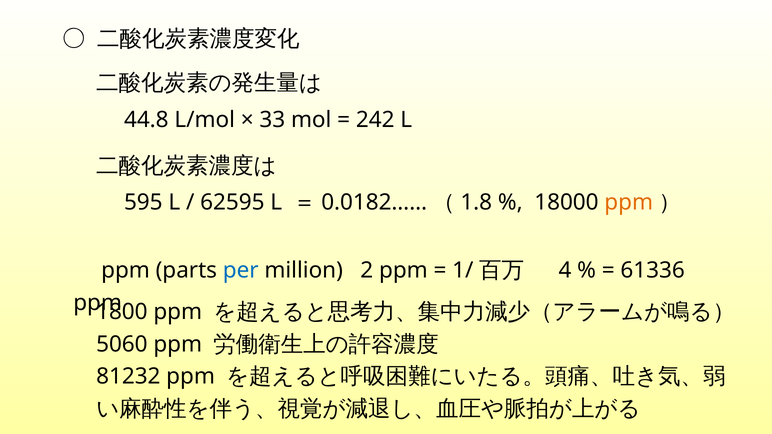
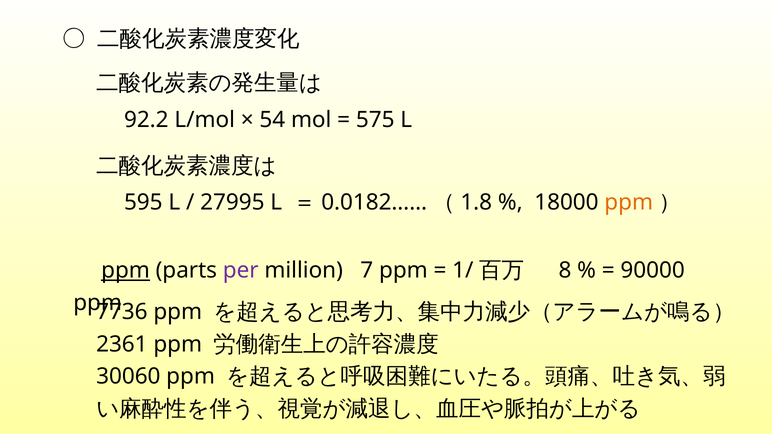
44.8: 44.8 -> 92.2
33: 33 -> 54
242: 242 -> 575
62595: 62595 -> 27995
ppm at (126, 271) underline: none -> present
per colour: blue -> purple
2: 2 -> 7
4: 4 -> 8
61336: 61336 -> 90000
1800: 1800 -> 7736
5060: 5060 -> 2361
81232: 81232 -> 30060
